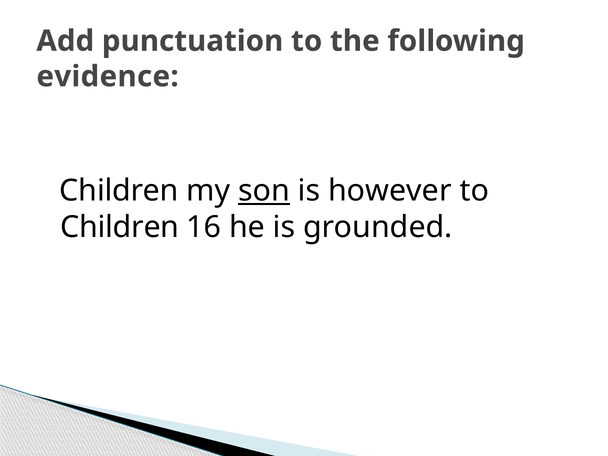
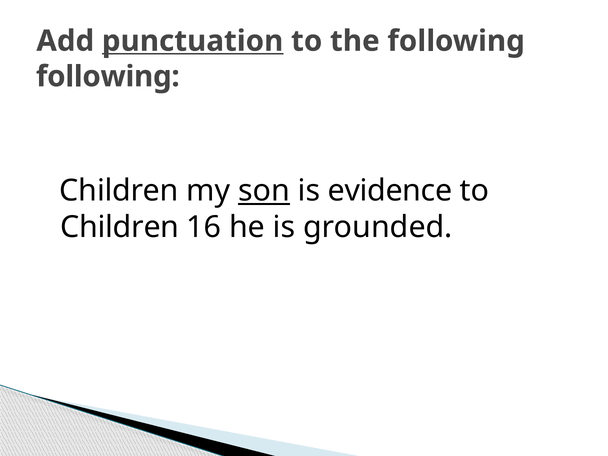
punctuation underline: none -> present
evidence at (108, 77): evidence -> following
however: however -> evidence
